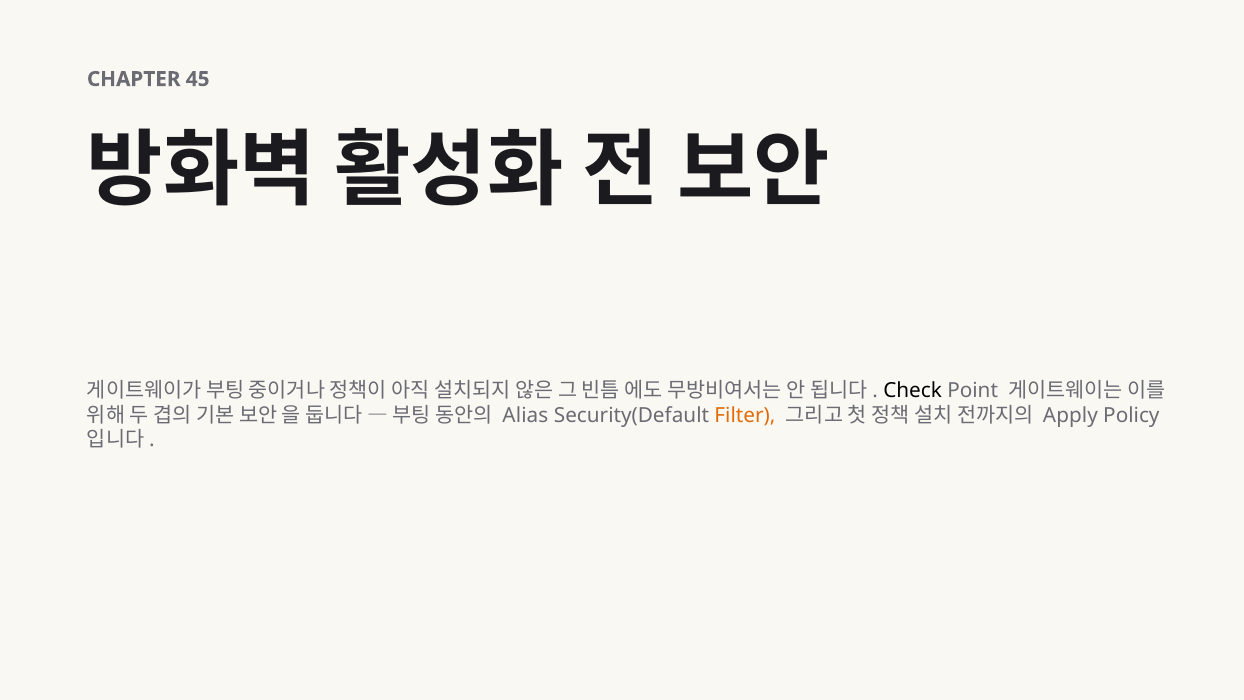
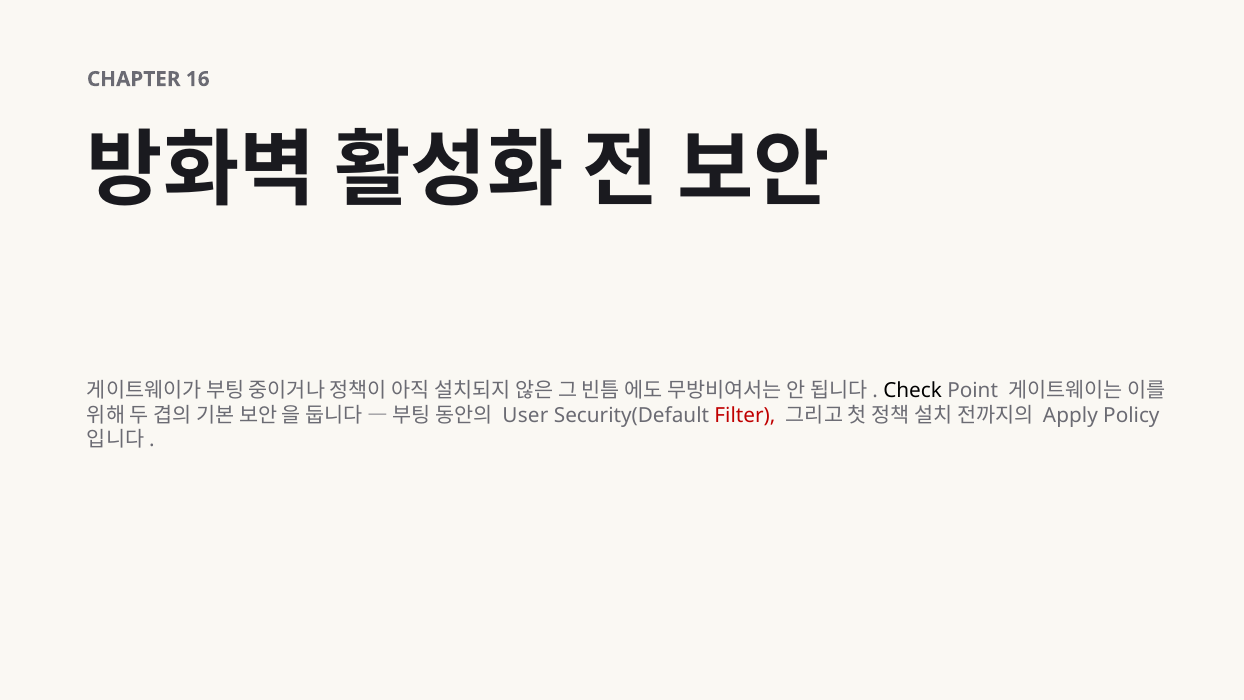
45: 45 -> 16
Alias: Alias -> User
Filter colour: orange -> red
